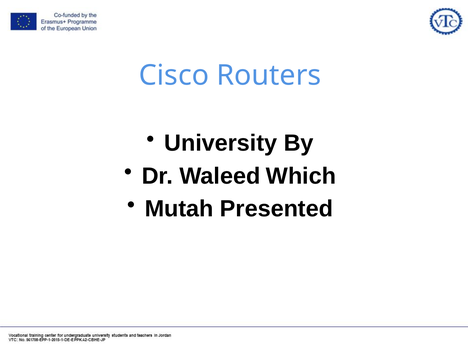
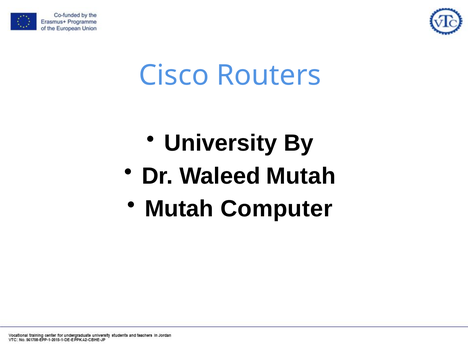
Waleed Which: Which -> Mutah
Presented: Presented -> Computer
